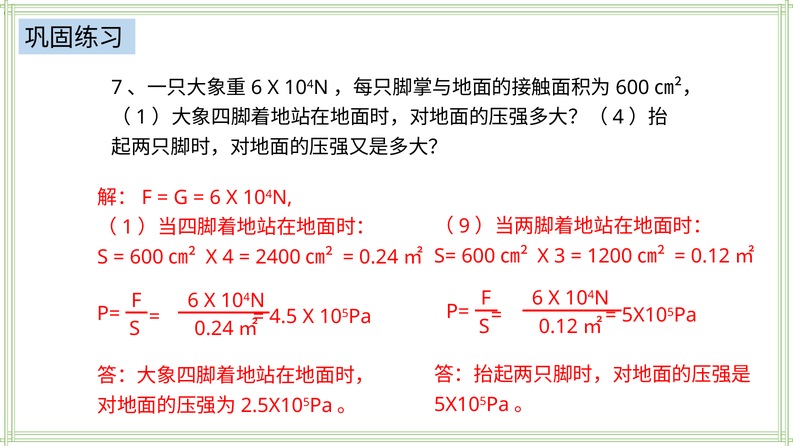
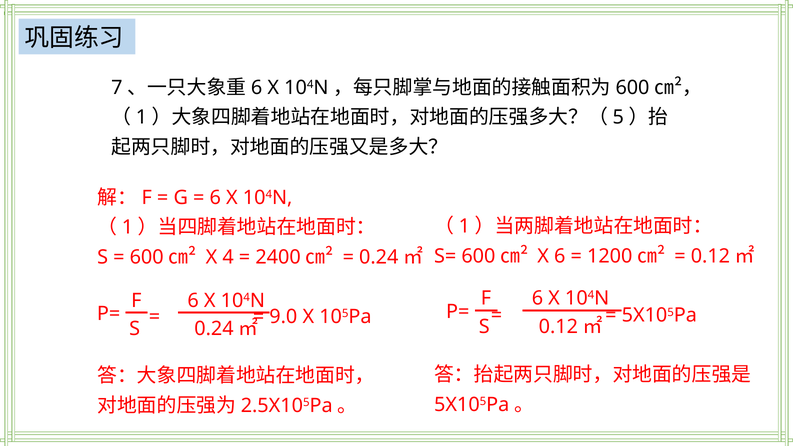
4 at (618, 117): 4 -> 5
9 at (464, 226): 9 -> 1
X 3: 3 -> 6
4.5: 4.5 -> 9.0
